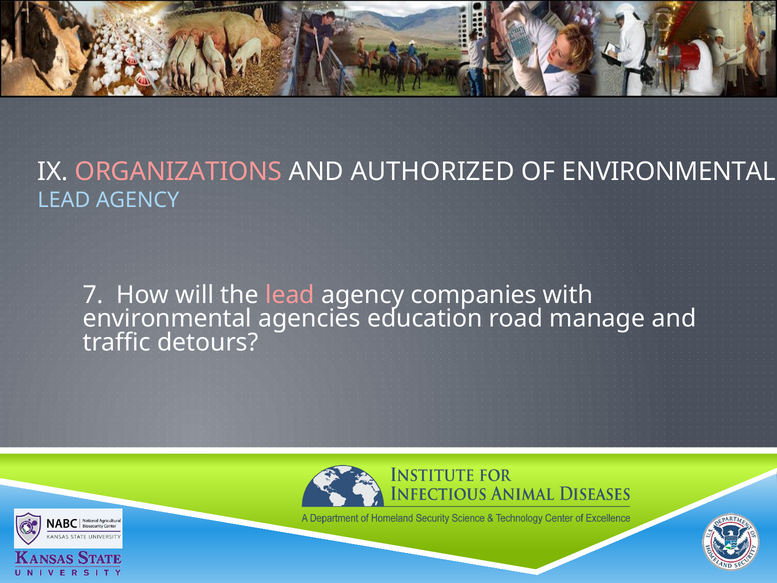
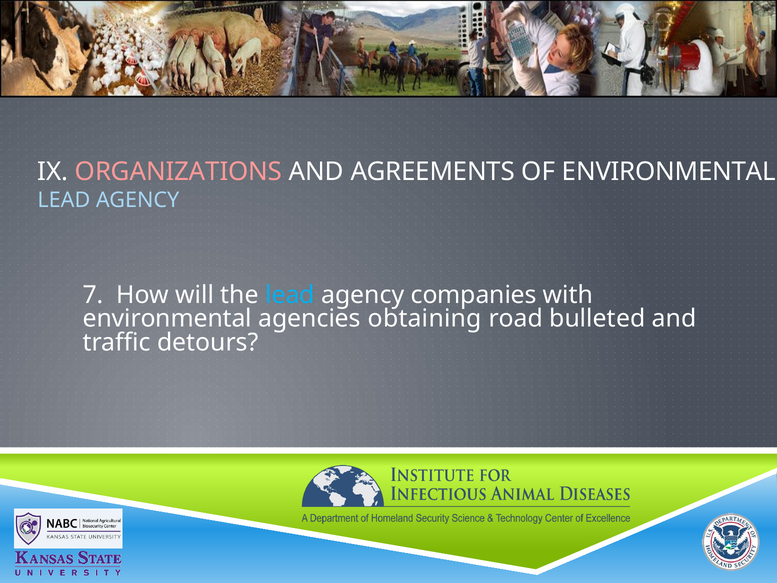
AUTHORIZED: AUTHORIZED -> AGREEMENTS
lead at (290, 295) colour: pink -> light blue
education: education -> obtaining
manage: manage -> bulleted
